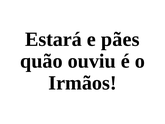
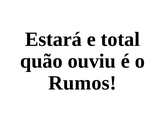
pães: pães -> total
Irmãos: Irmãos -> Rumos
